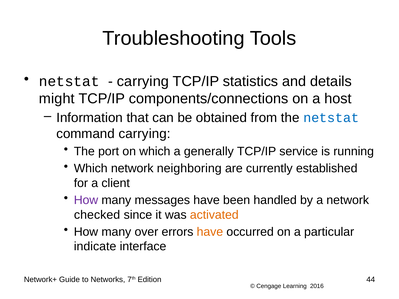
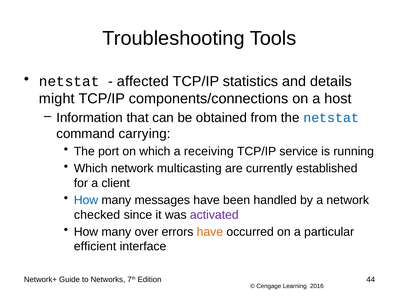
carrying at (143, 81): carrying -> affected
generally: generally -> receiving
neighboring: neighboring -> multicasting
How at (86, 200) colour: purple -> blue
activated colour: orange -> purple
indicate: indicate -> efficient
